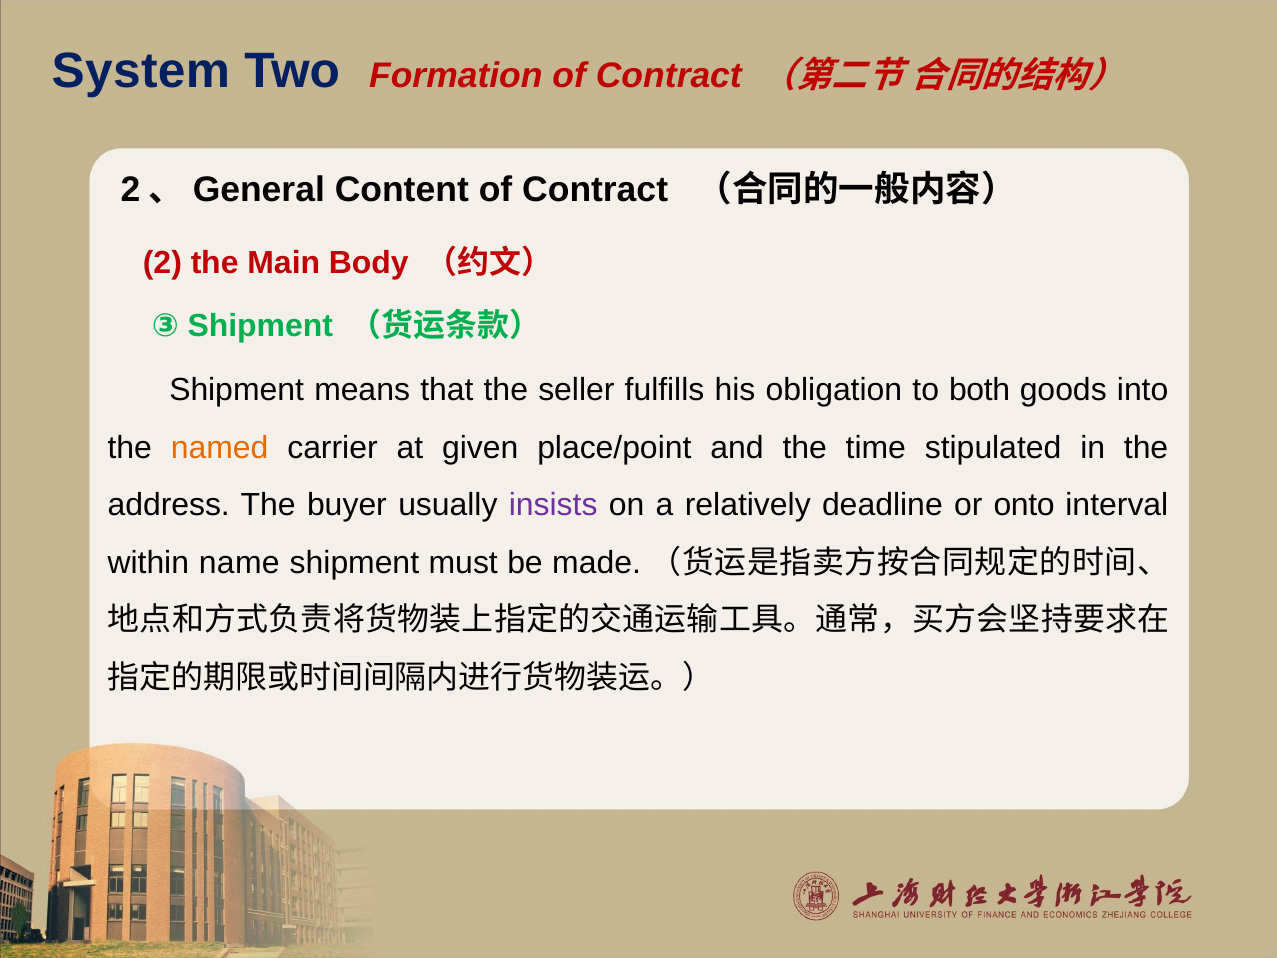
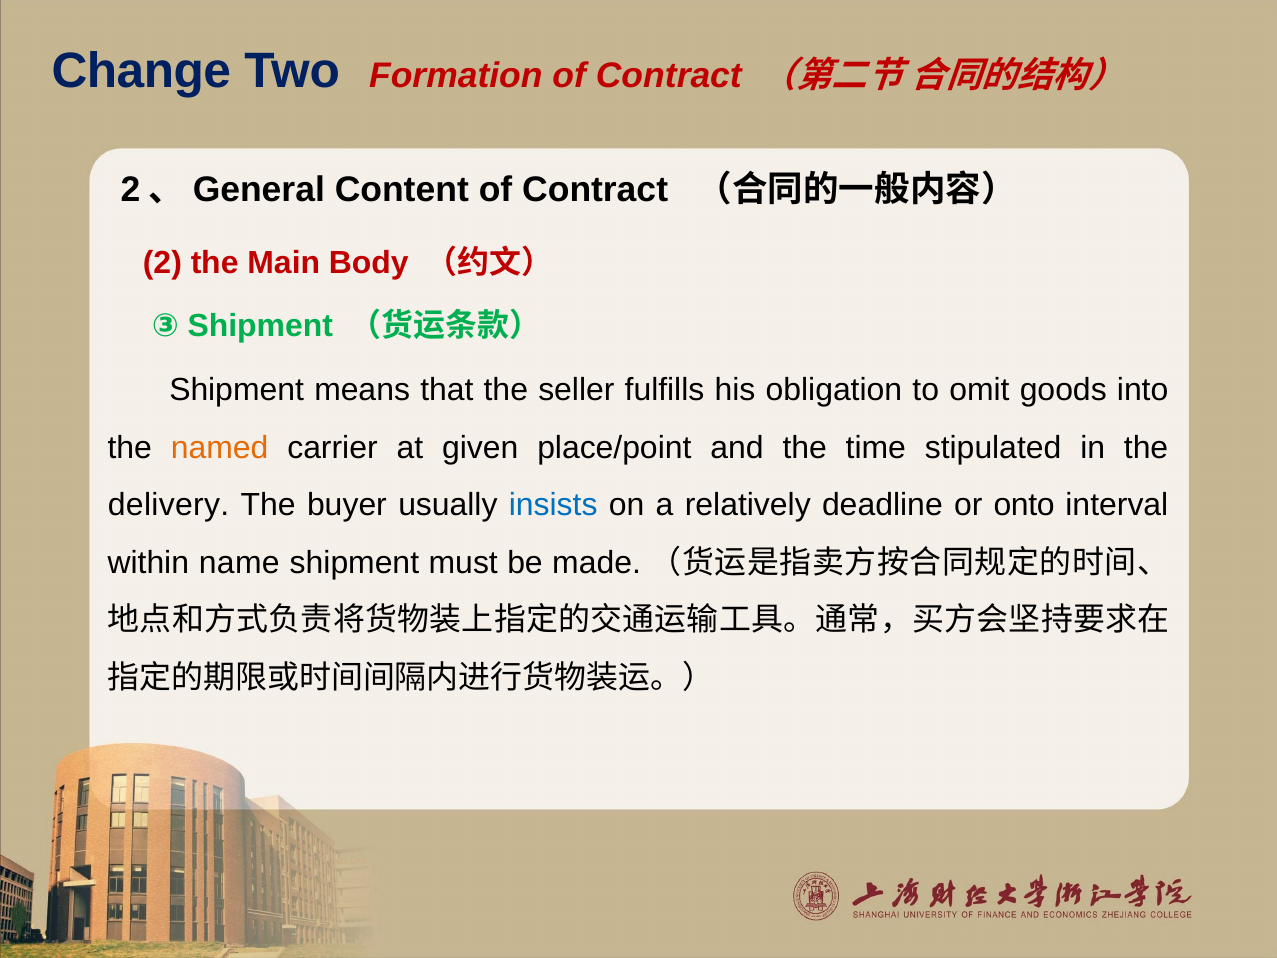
System: System -> Change
both: both -> omit
address: address -> delivery
insists colour: purple -> blue
